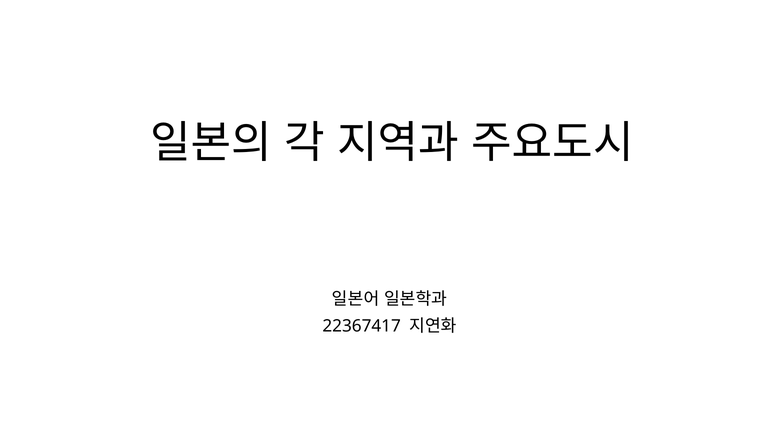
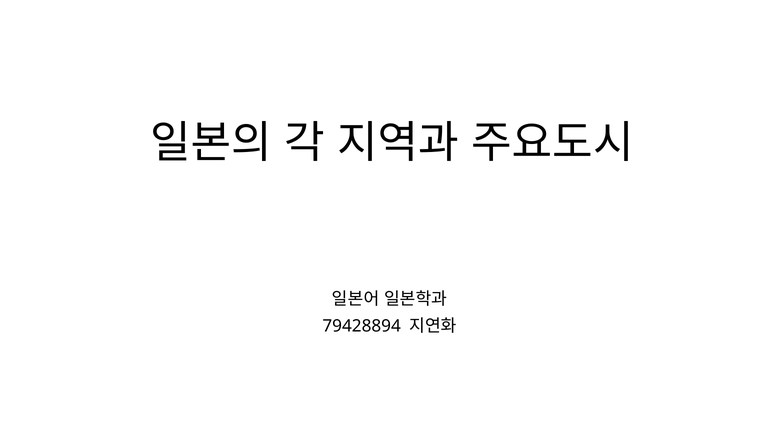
22367417: 22367417 -> 79428894
